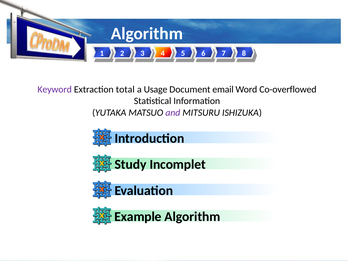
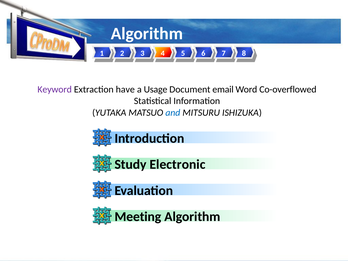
total: total -> have
and colour: purple -> blue
Incomplet: Incomplet -> Electronic
Example: Example -> Meeting
